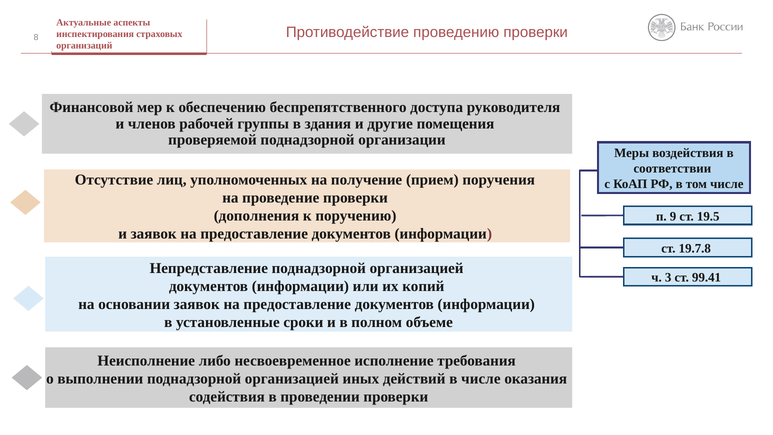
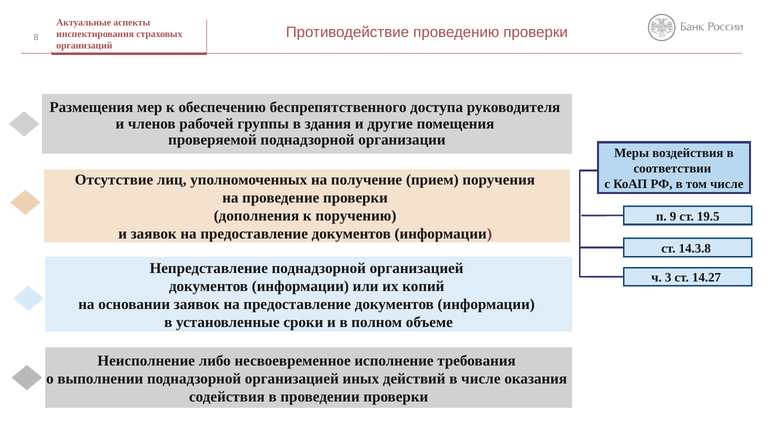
Финансовой: Финансовой -> Размещения
19.7.8: 19.7.8 -> 14.3.8
99.41: 99.41 -> 14.27
